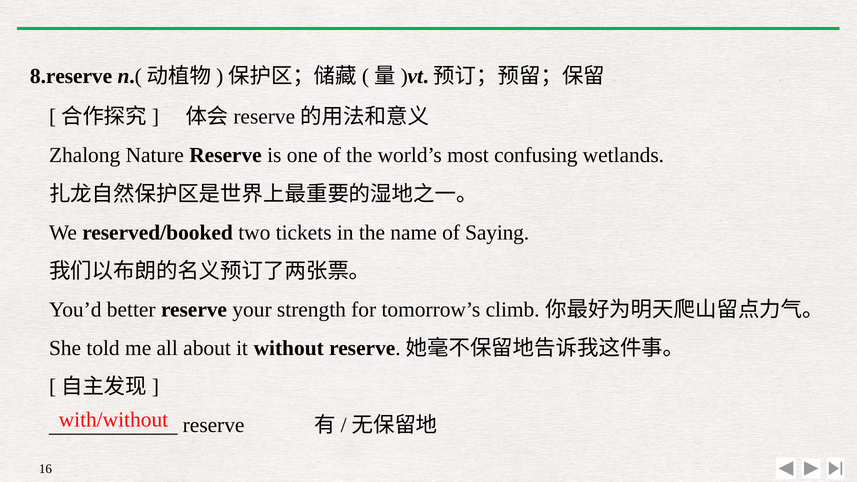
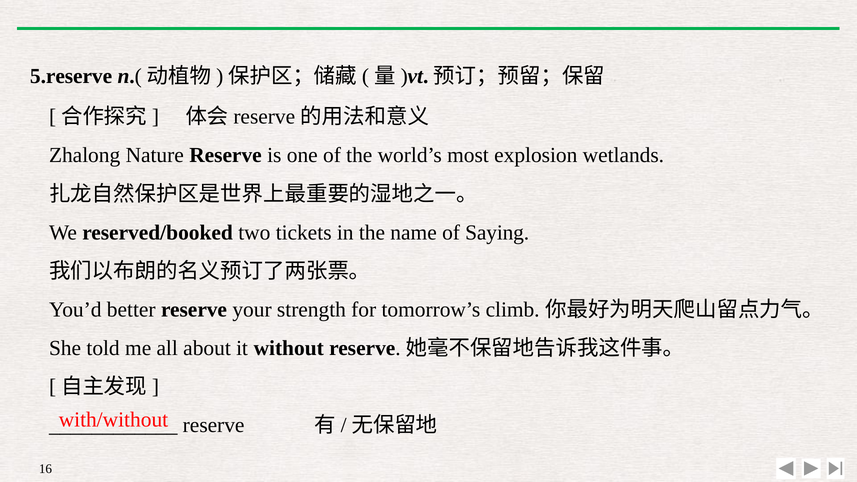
8.reserve: 8.reserve -> 5.reserve
confusing: confusing -> explosion
